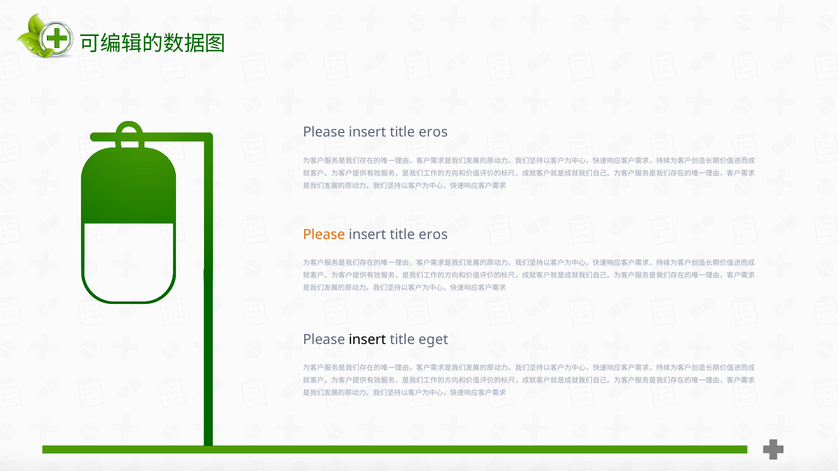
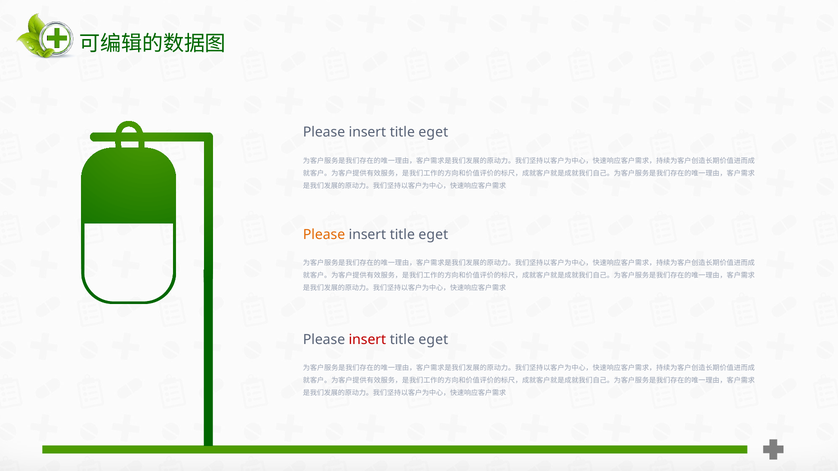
eros at (433, 132): eros -> eget
eros at (433, 235): eros -> eget
insert at (367, 340) colour: black -> red
